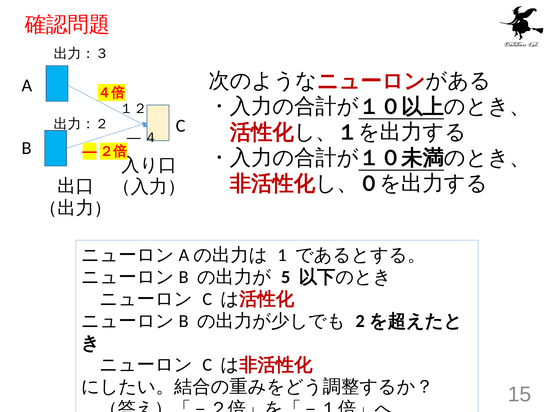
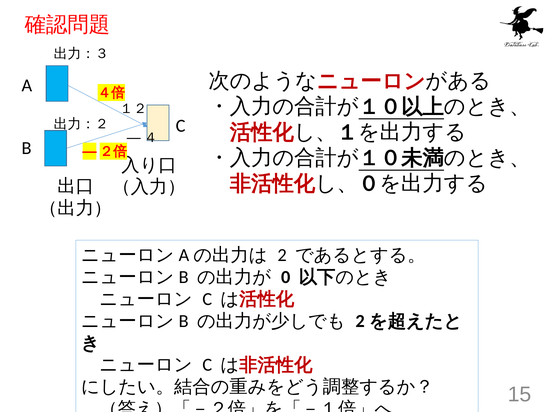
1: 1 -> 2
5: 5 -> 0
